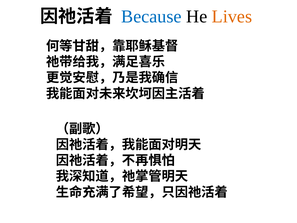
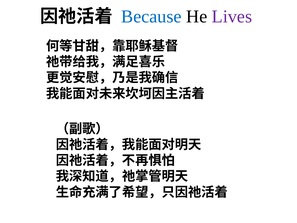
Lives colour: orange -> purple
